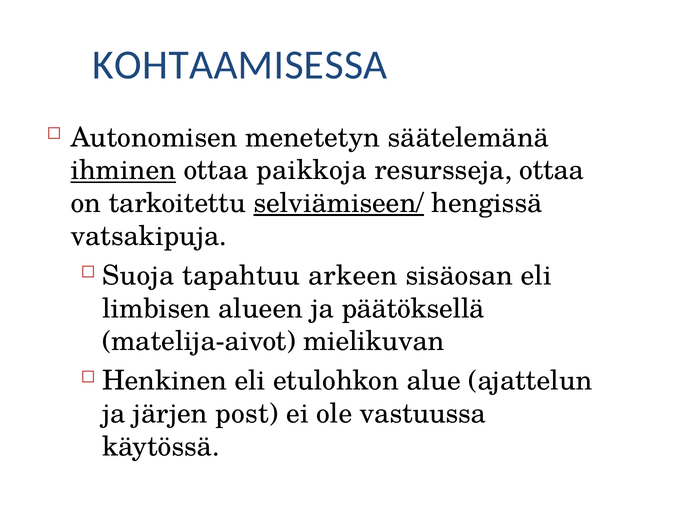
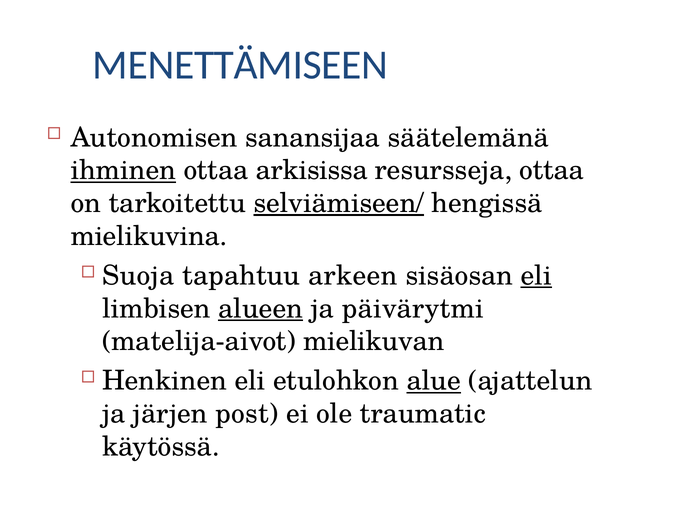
KOHTAAMISESSA: KOHTAAMISESSA -> MENETTÄMISEEN
menetetyn: menetetyn -> sanansijaa
paikkoja: paikkoja -> arkisissa
vatsakipuja: vatsakipuja -> mielikuvina
eli at (536, 276) underline: none -> present
alueen underline: none -> present
päätöksellä: päätöksellä -> päivärytmi
alue underline: none -> present
vastuussa: vastuussa -> traumatic
